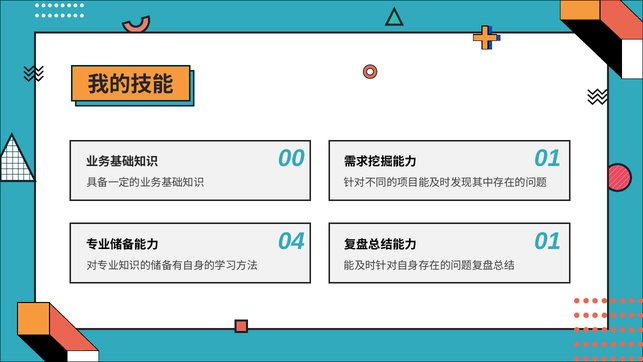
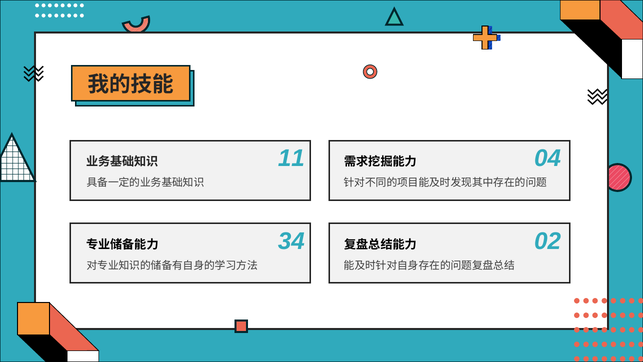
00: 00 -> 11
01 at (548, 158): 01 -> 04
04: 04 -> 34
01 at (548, 241): 01 -> 02
